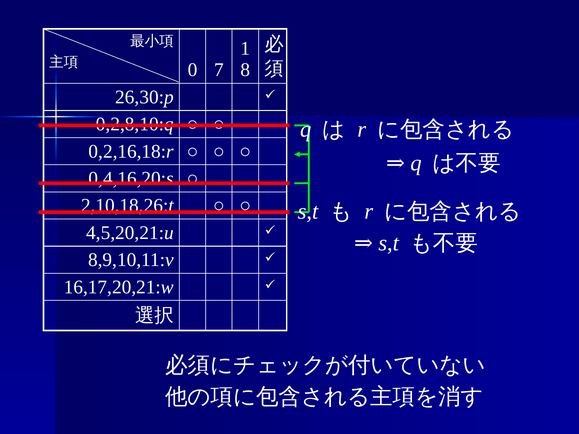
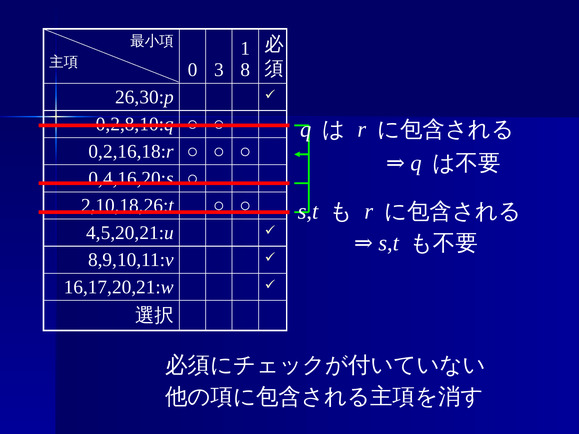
7: 7 -> 3
